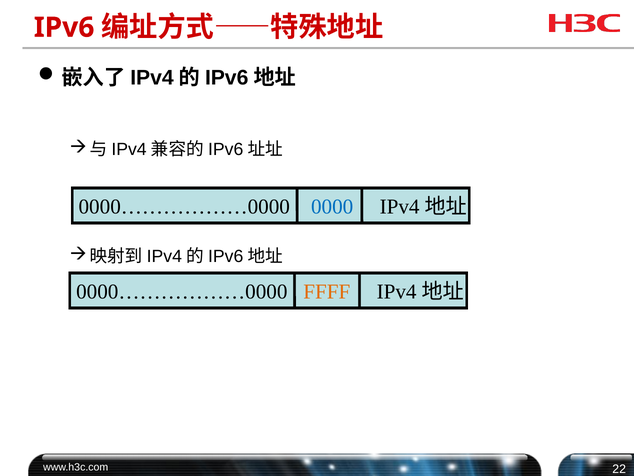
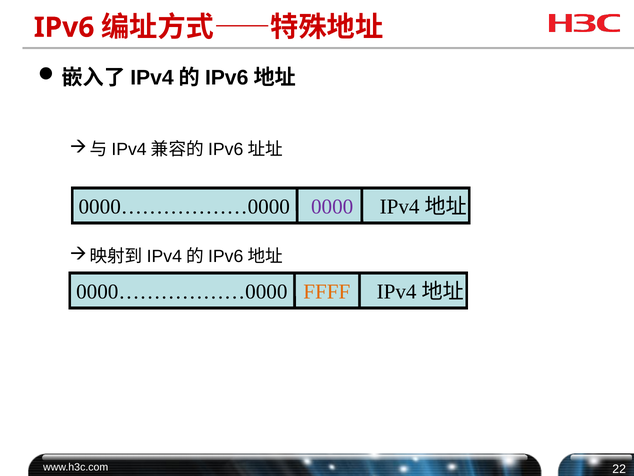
0000 colour: blue -> purple
